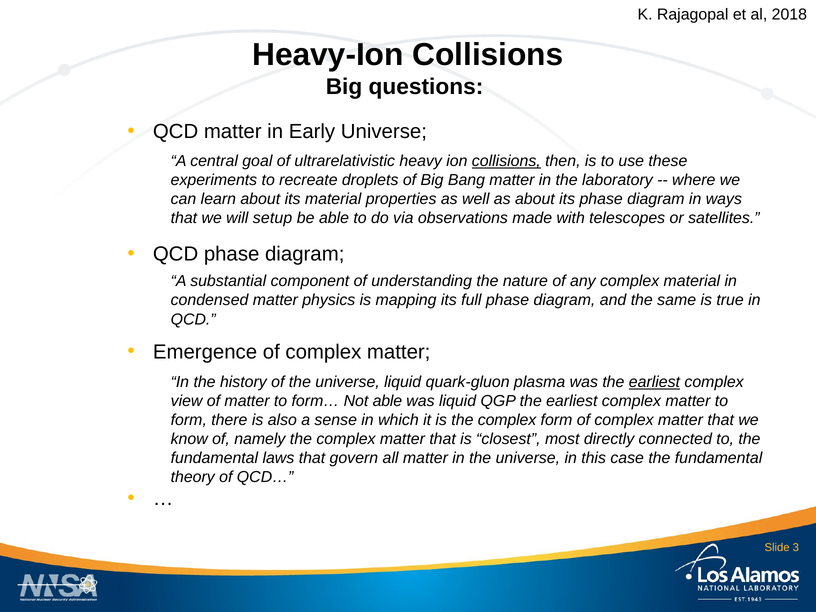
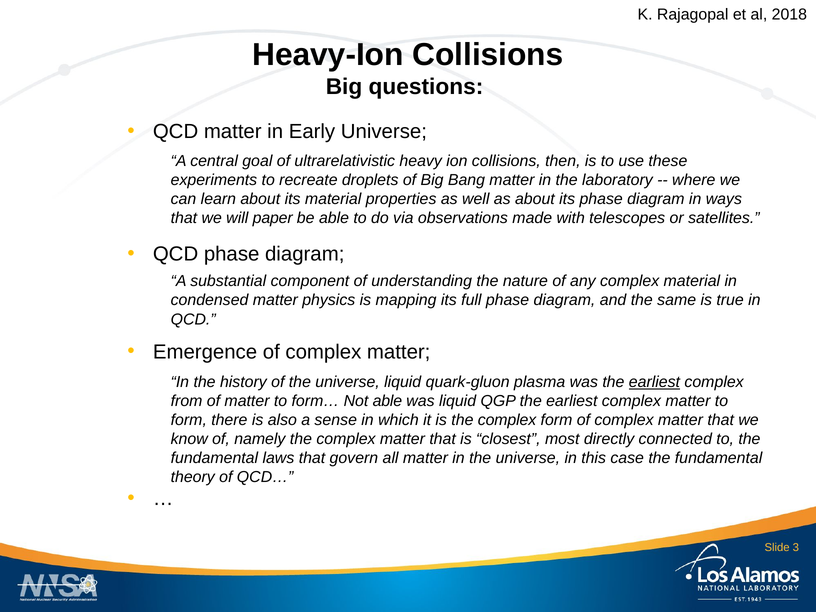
collisions at (506, 161) underline: present -> none
setup: setup -> paper
view: view -> from
